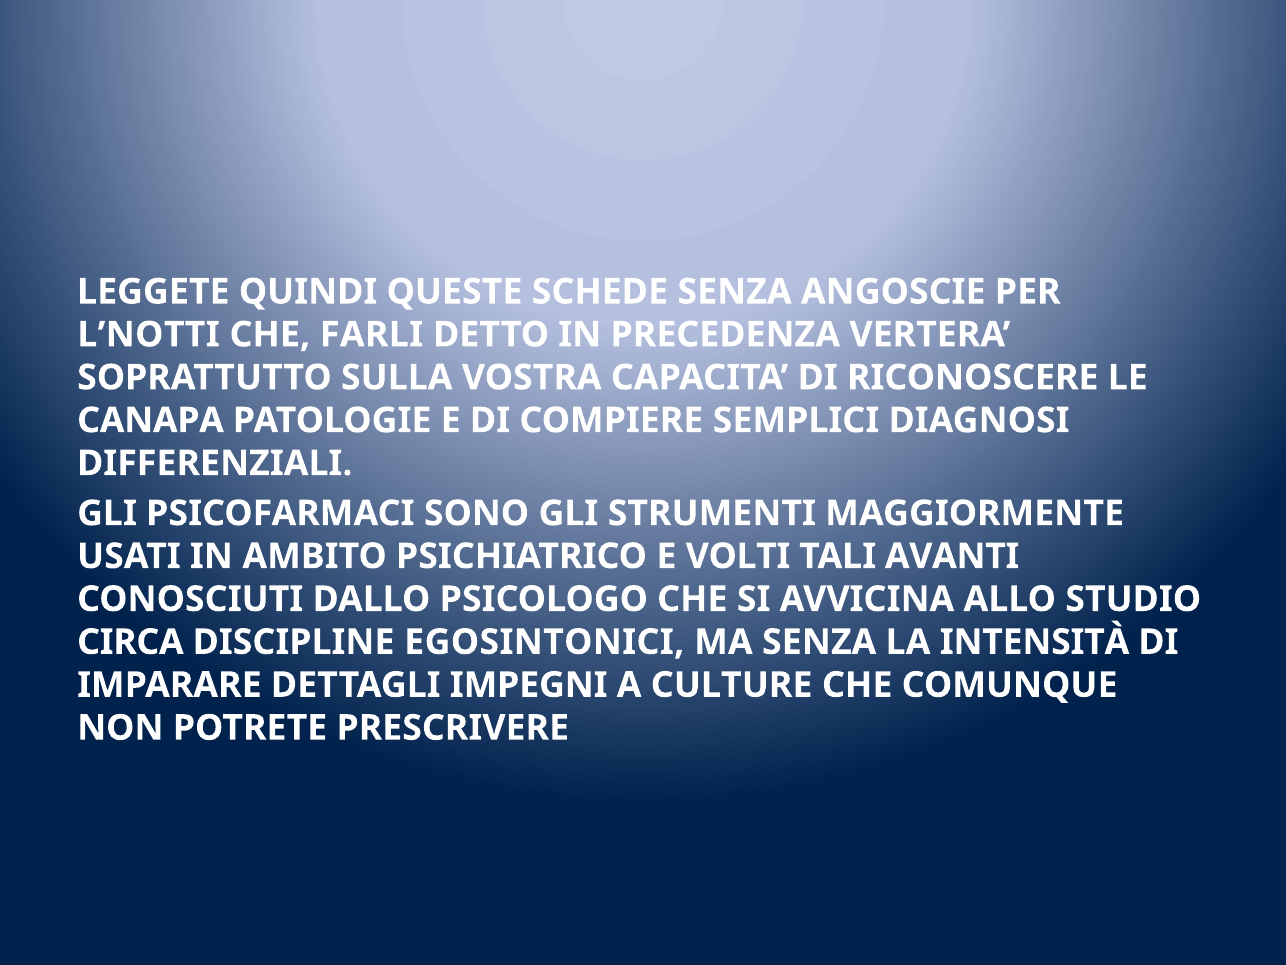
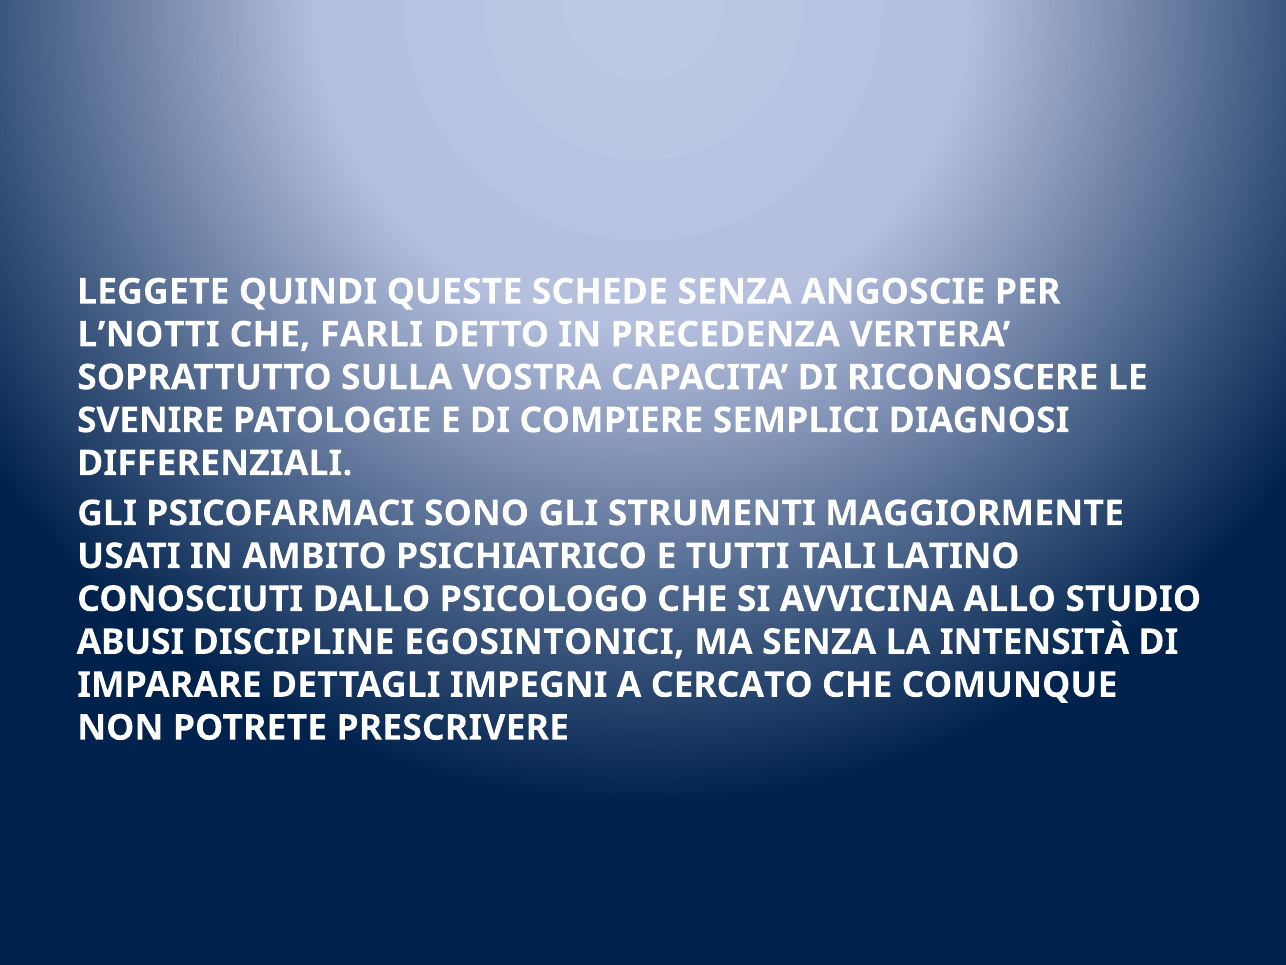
CANAPA: CANAPA -> SVENIRE
VOLTI: VOLTI -> TUTTI
AVANTI: AVANTI -> LATINO
CIRCA: CIRCA -> ABUSI
CULTURE: CULTURE -> CERCATO
